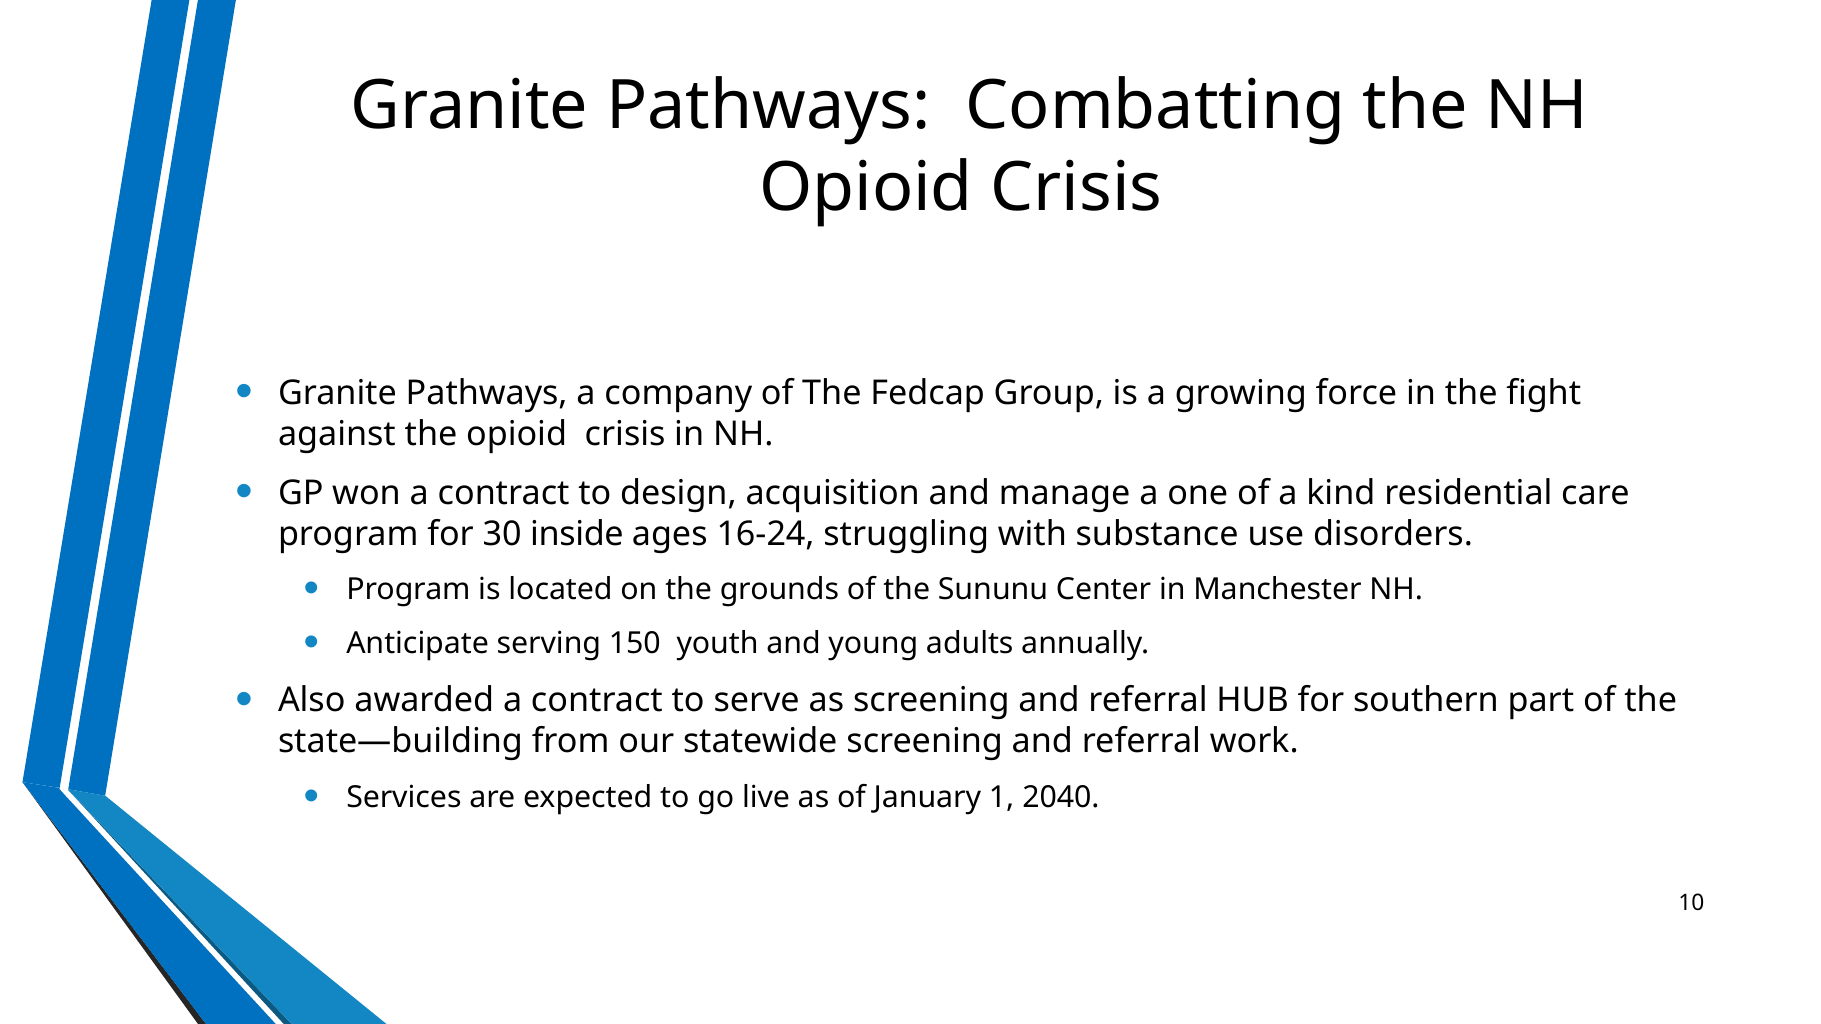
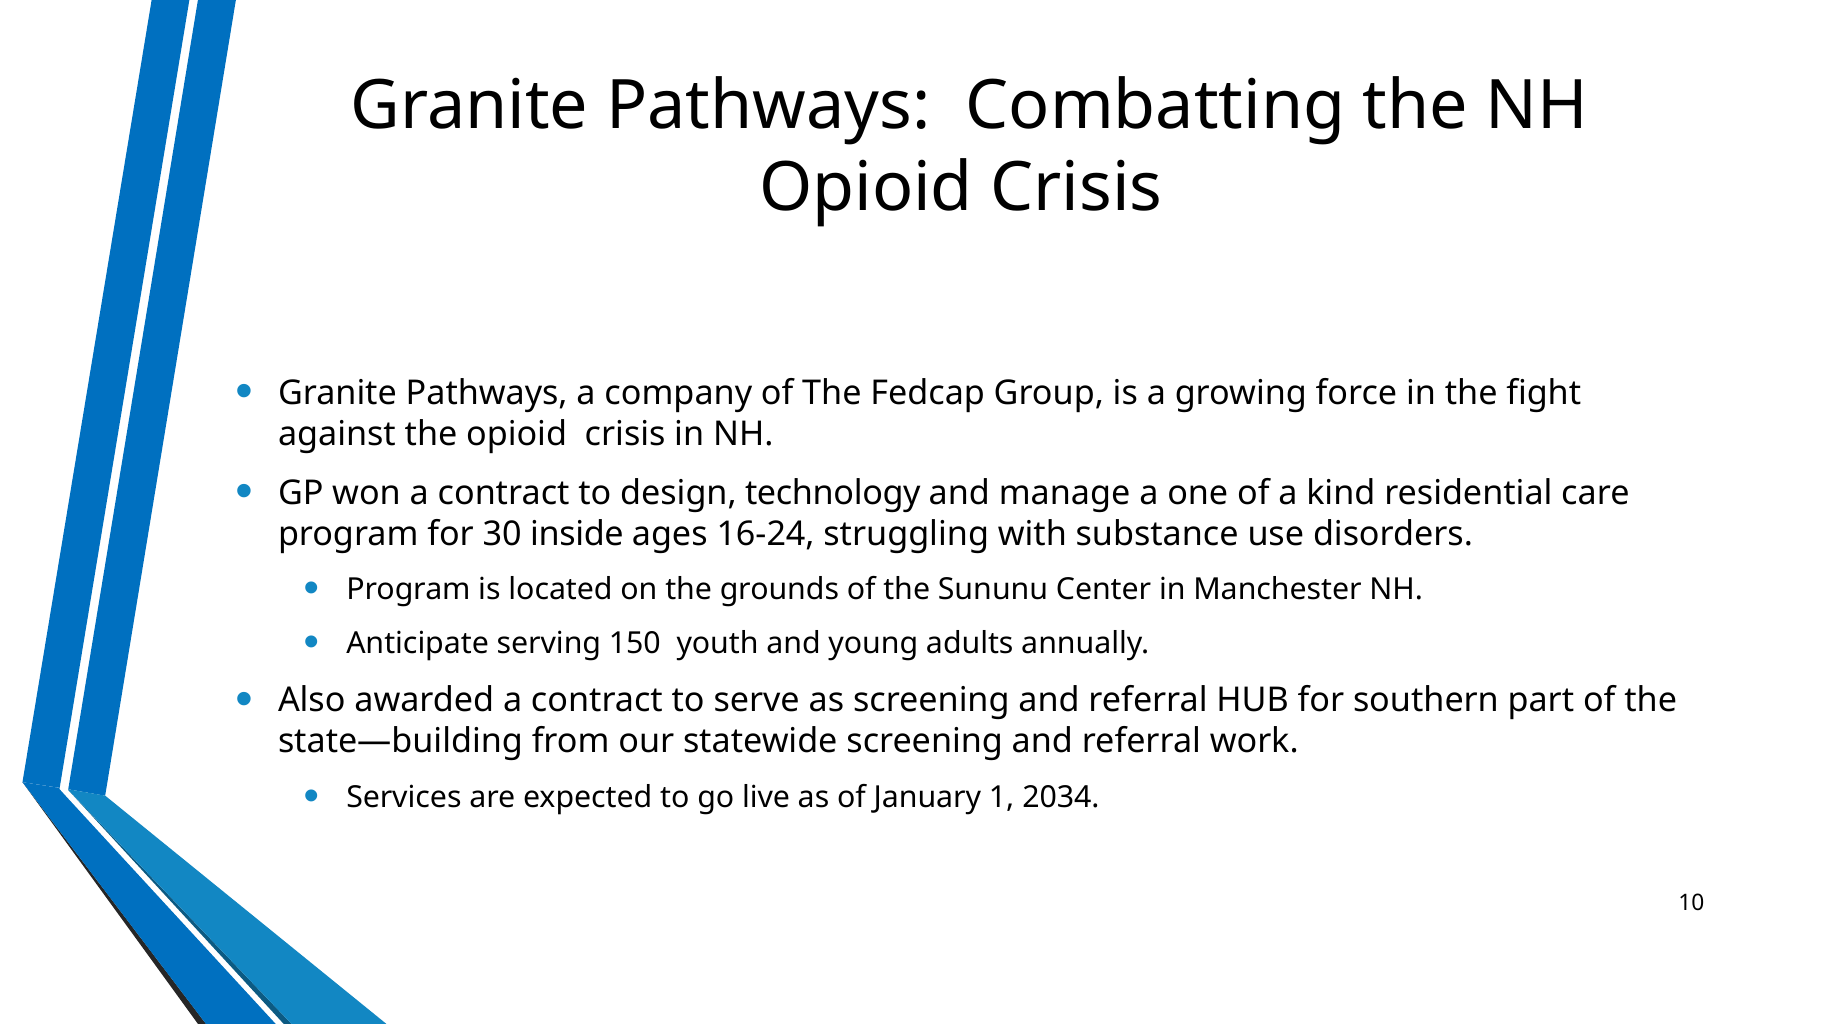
acquisition: acquisition -> technology
2040: 2040 -> 2034
